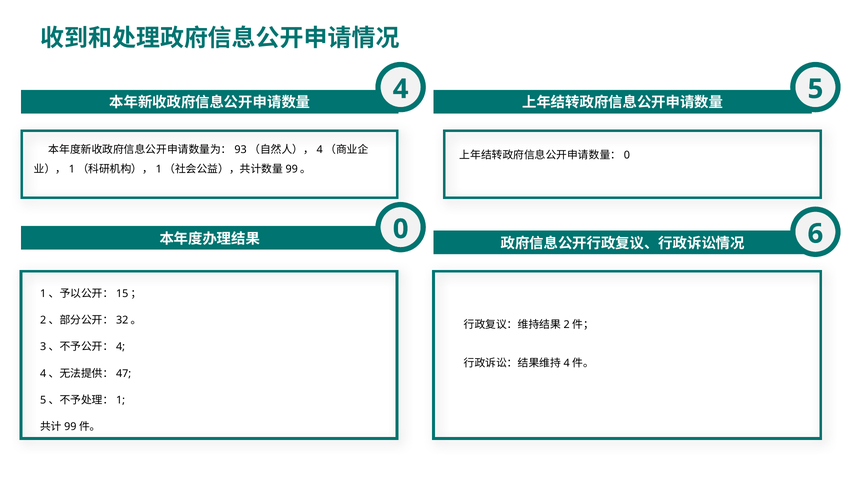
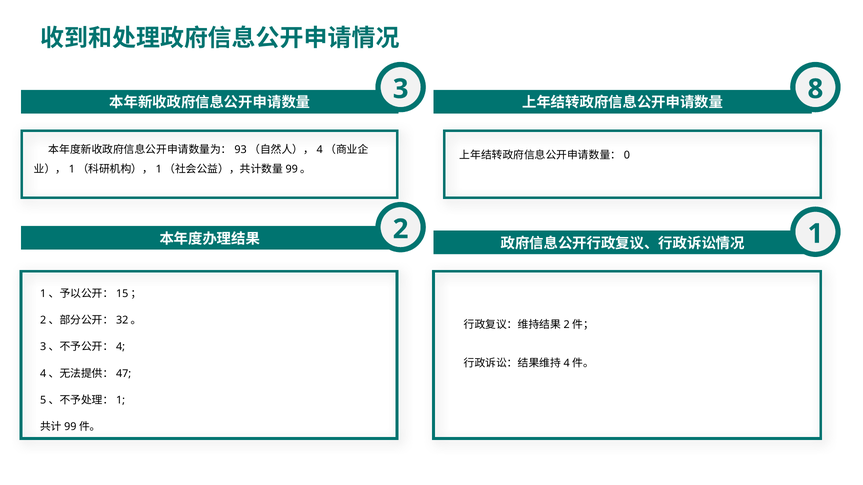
4: 4 -> 3
5: 5 -> 8
0 at (401, 229): 0 -> 2
6: 6 -> 1
